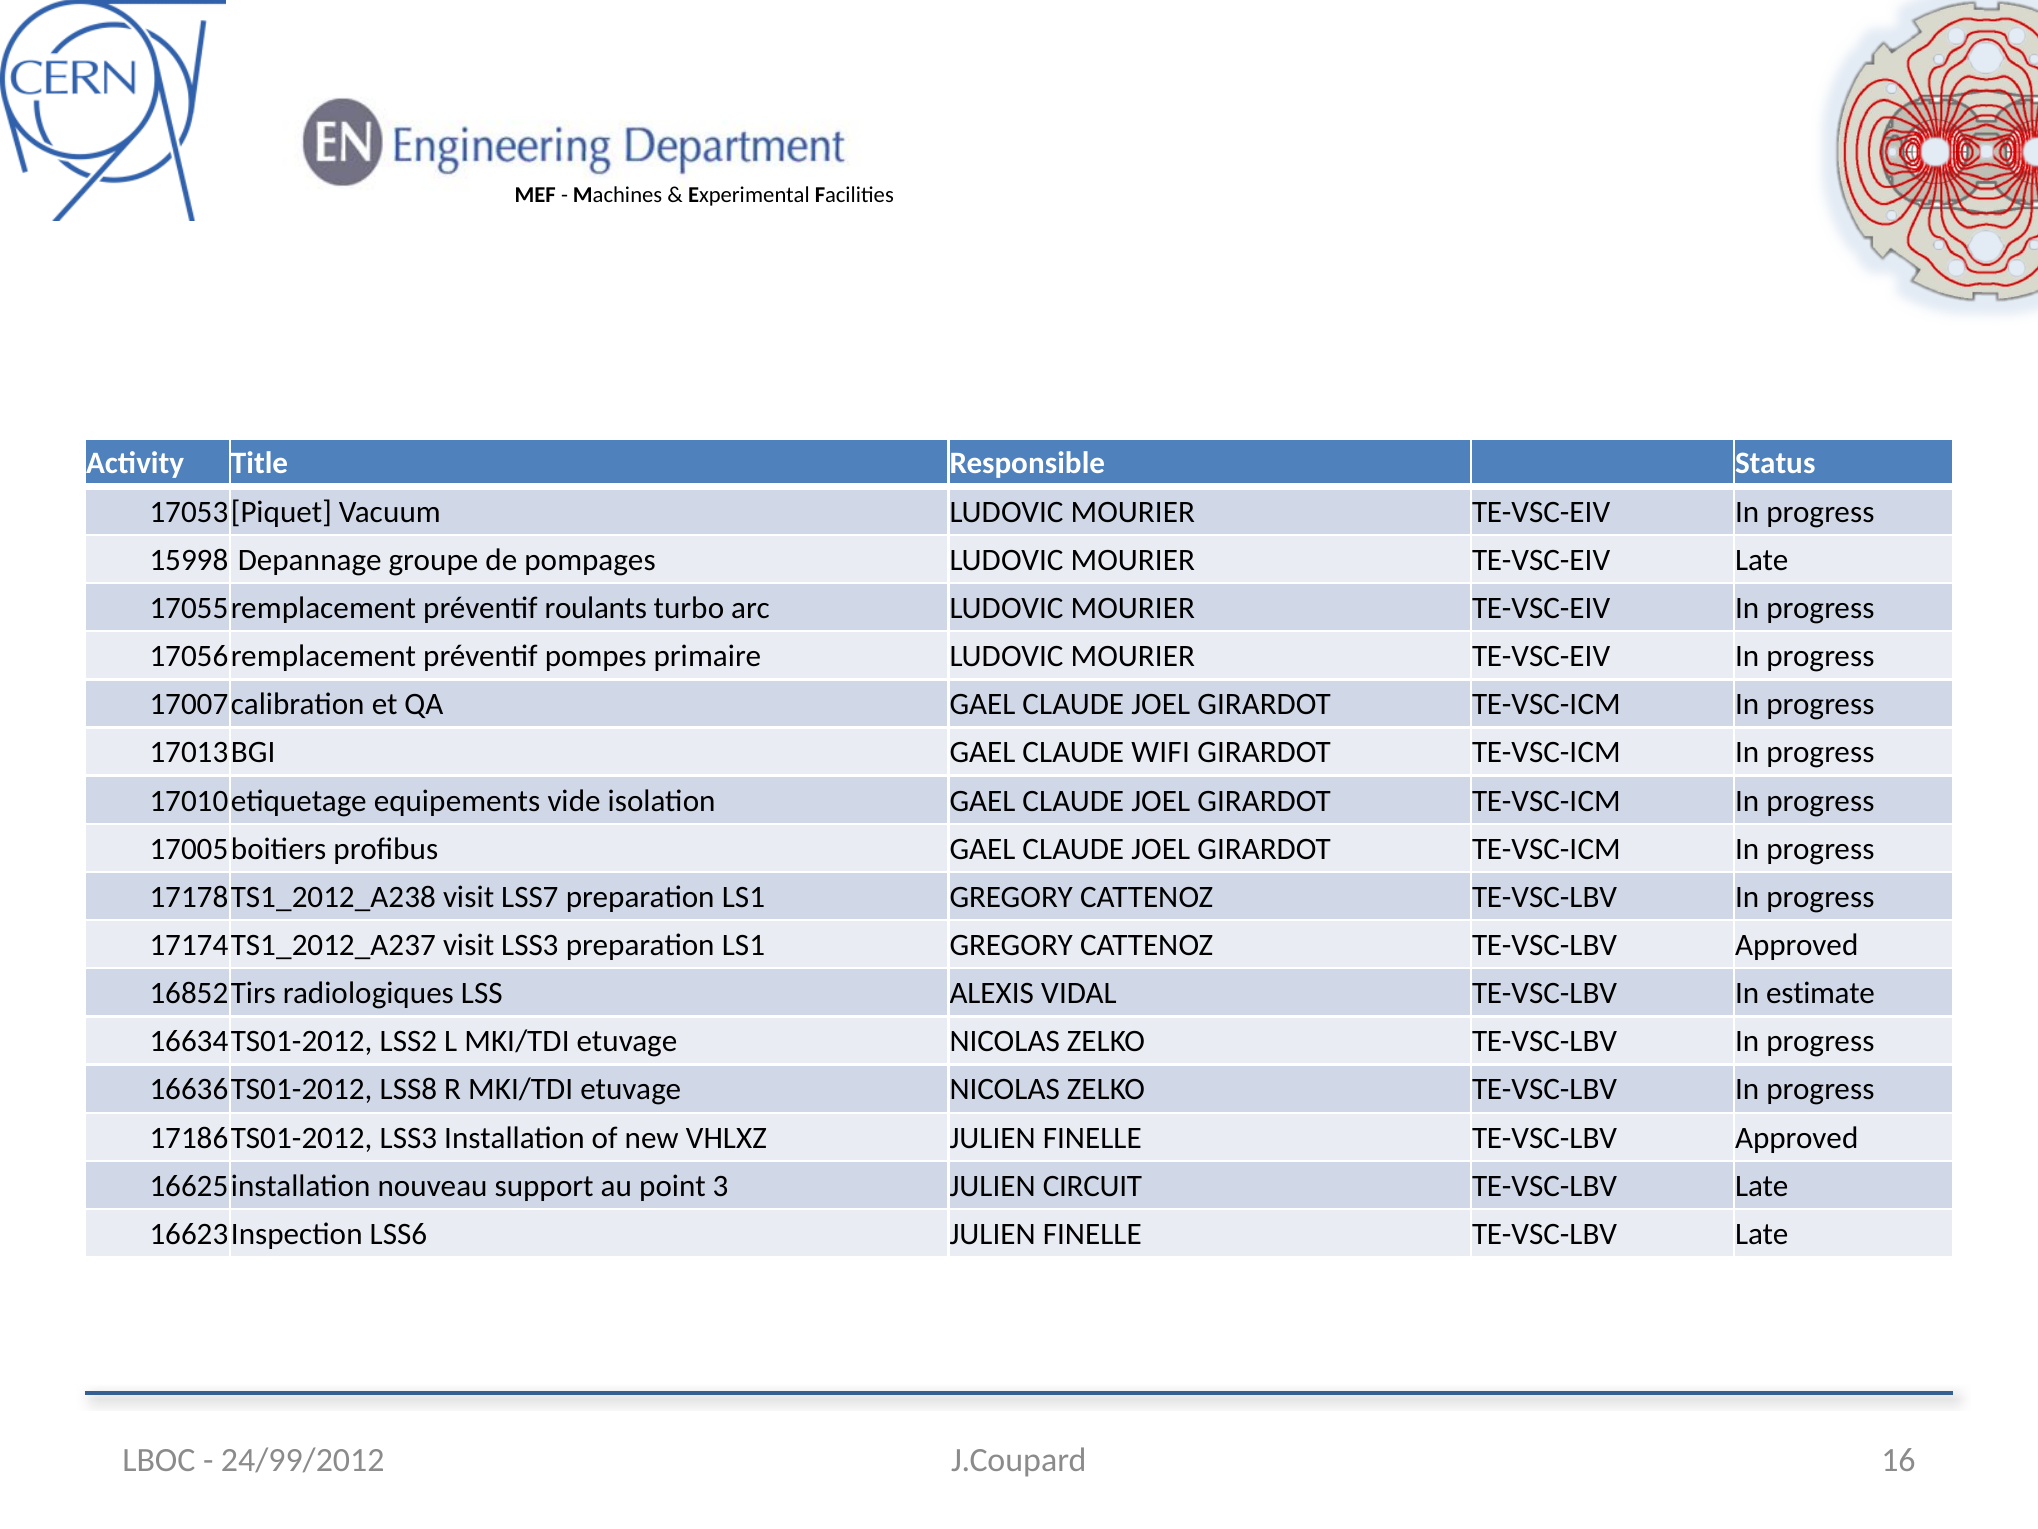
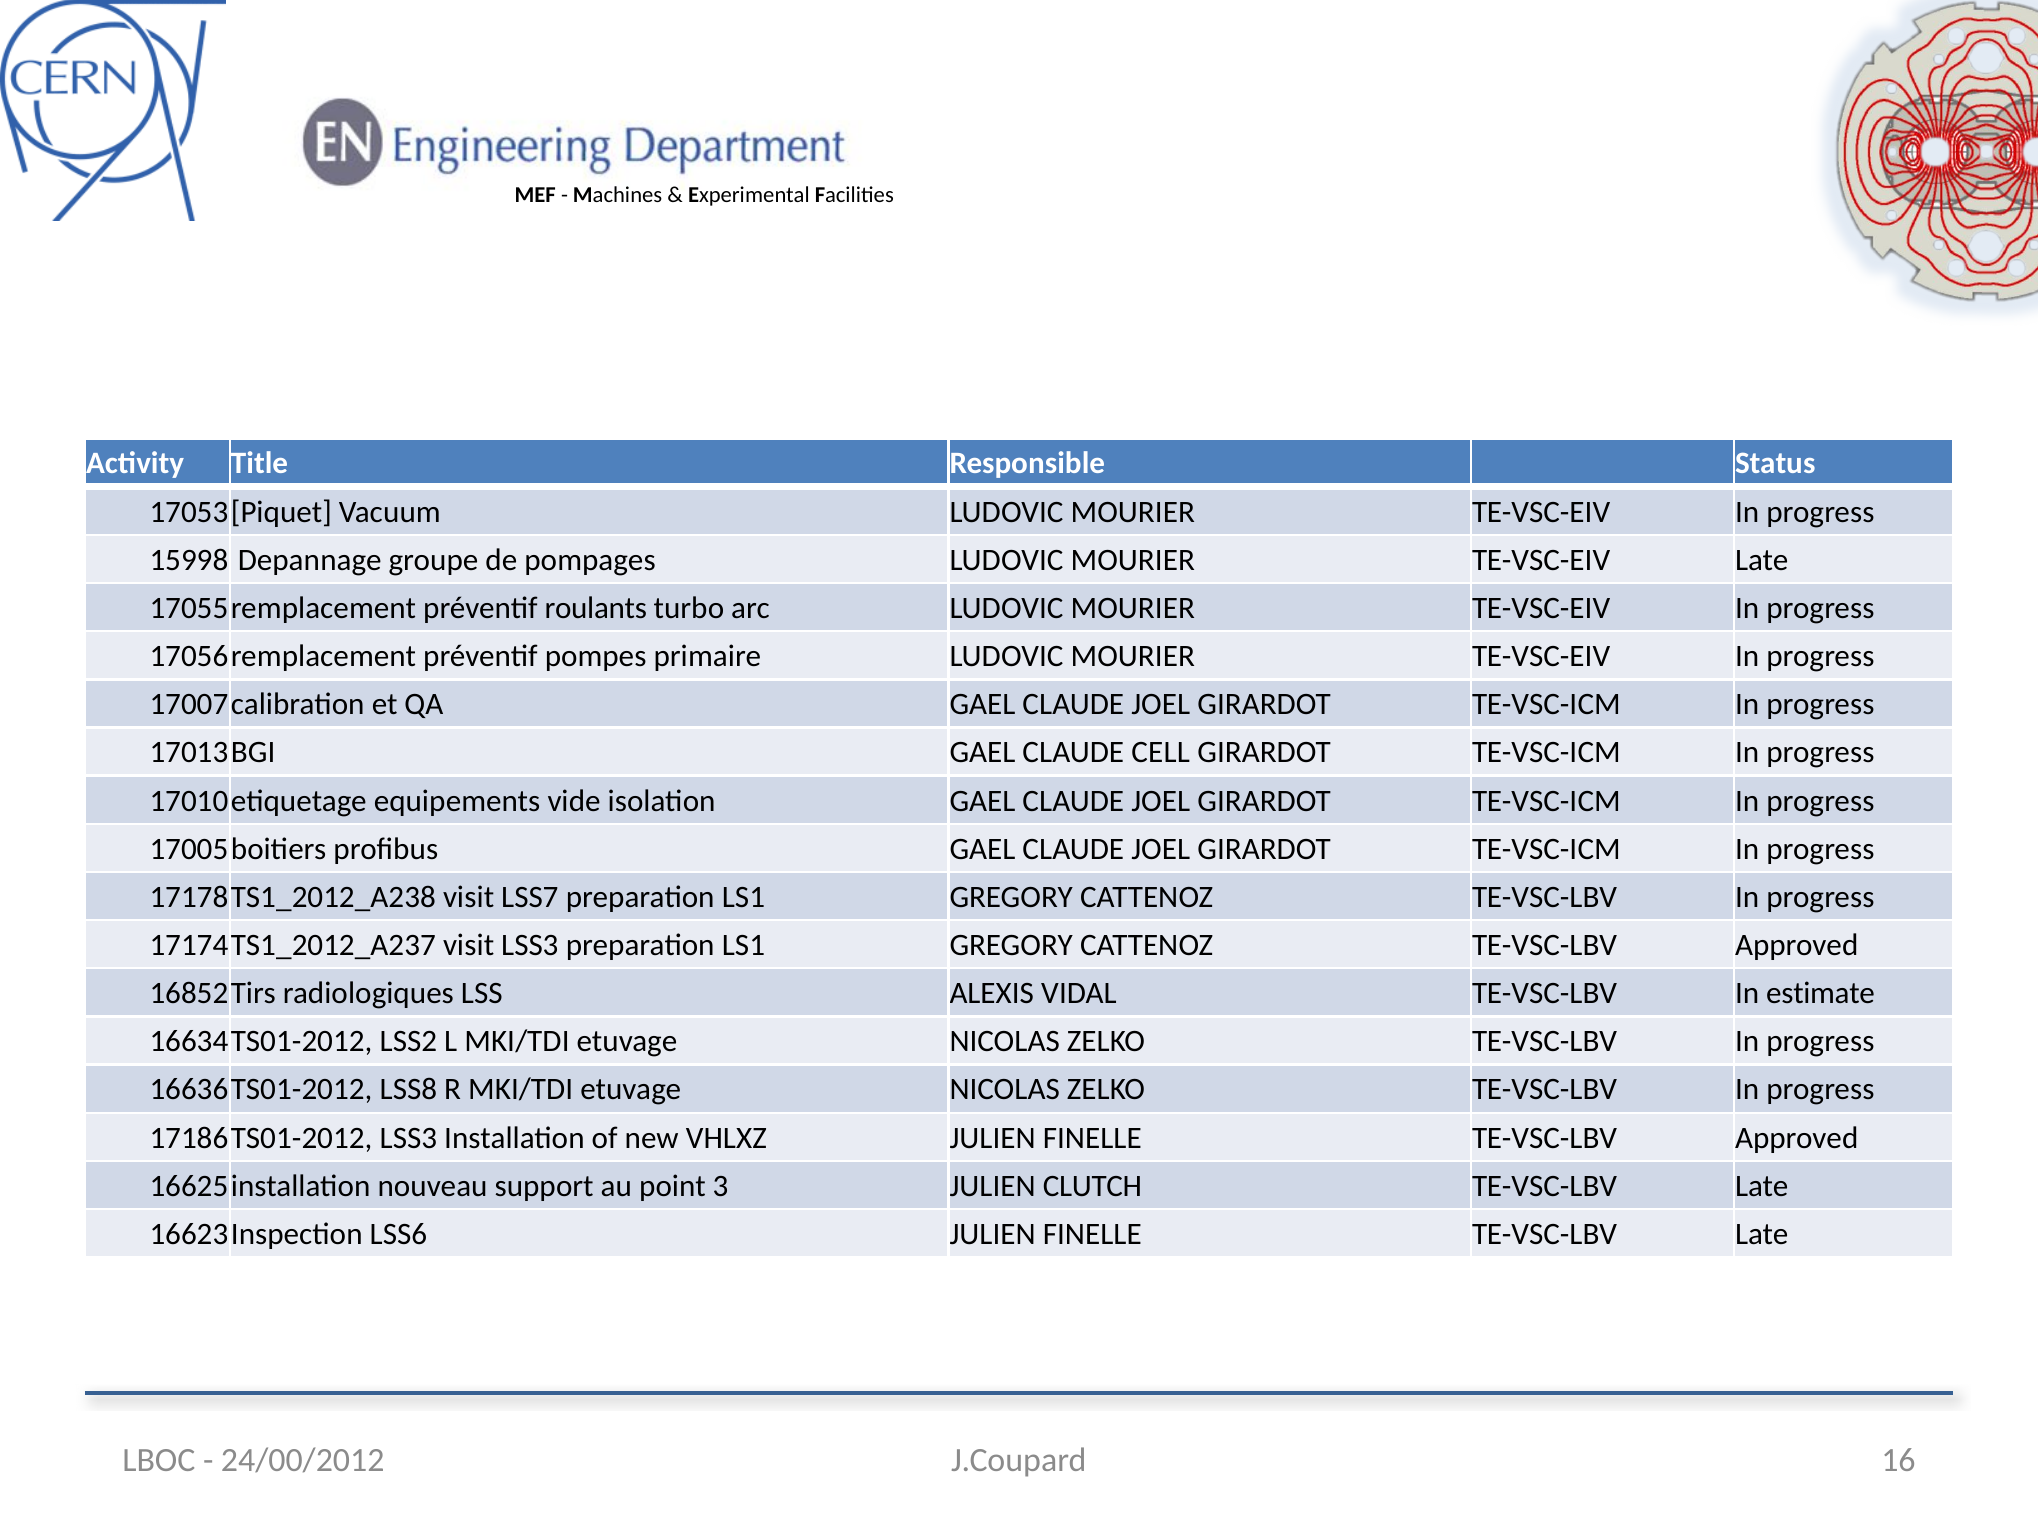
WIFI: WIFI -> CELL
CIRCUIT: CIRCUIT -> CLUTCH
24/99/2012: 24/99/2012 -> 24/00/2012
